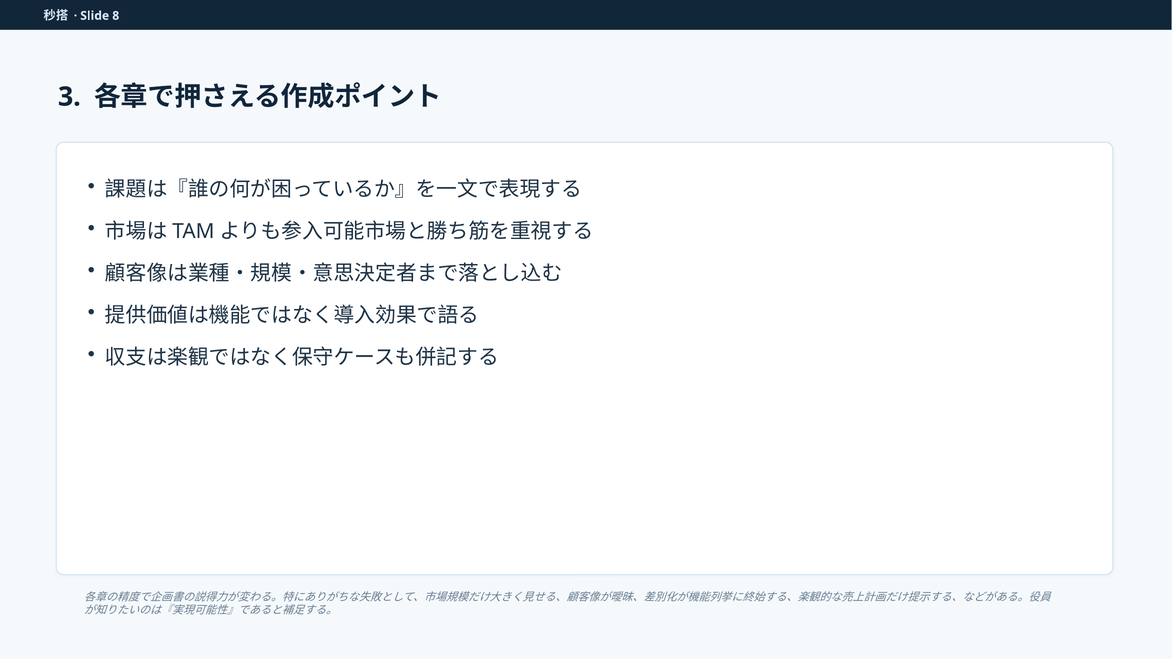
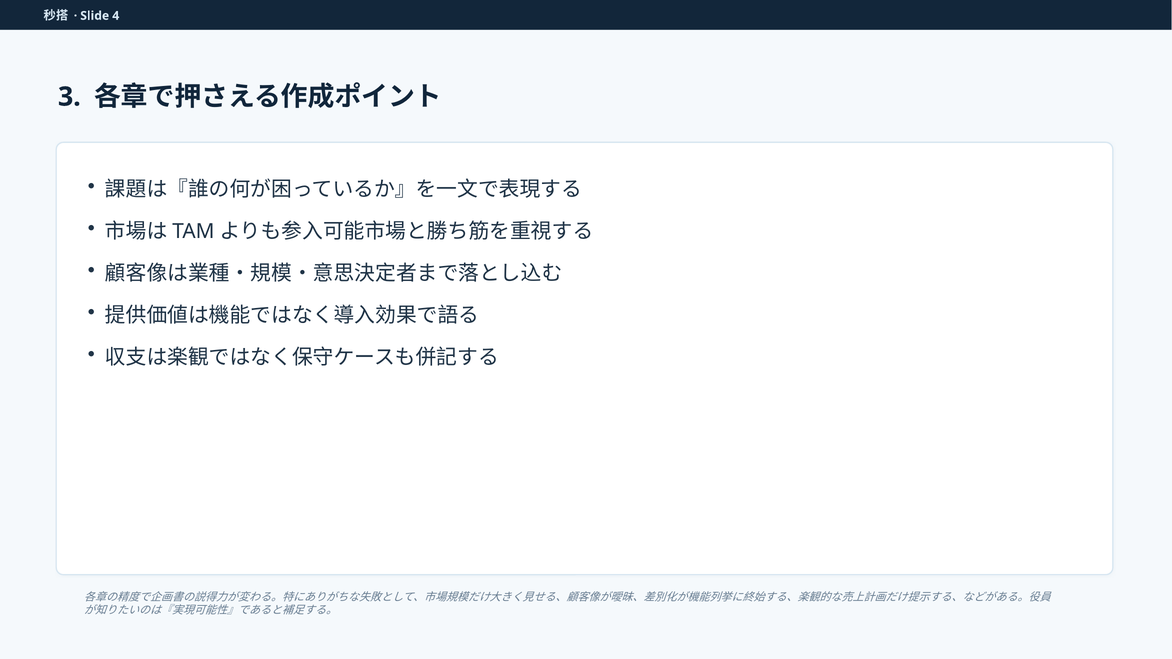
8: 8 -> 4
